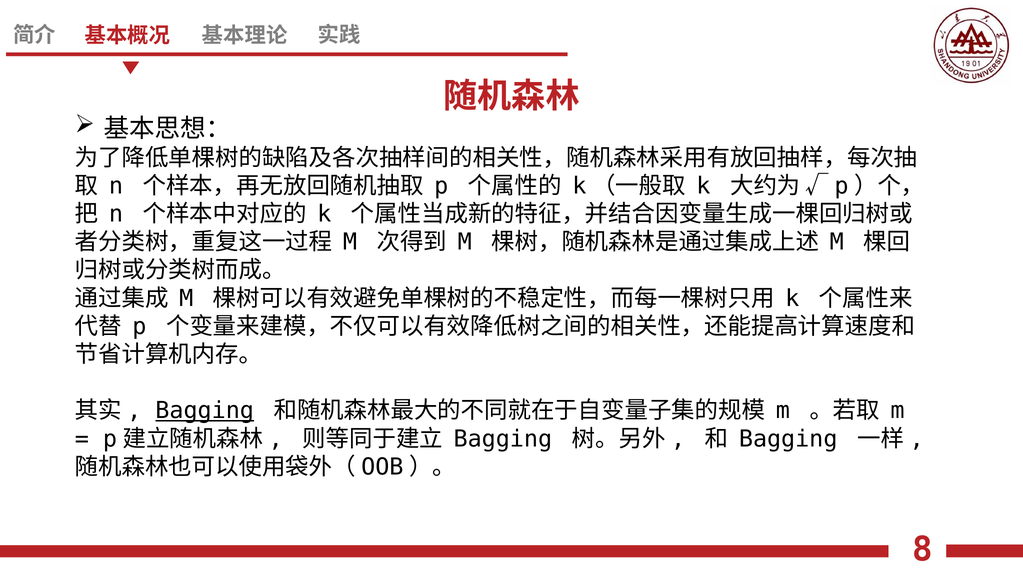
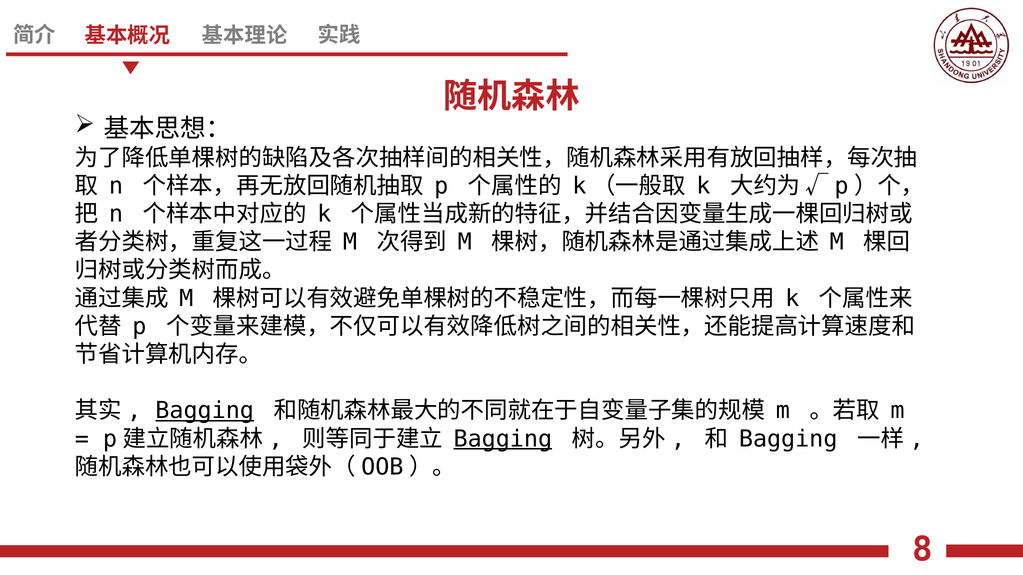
Bagging at (503, 439) underline: none -> present
